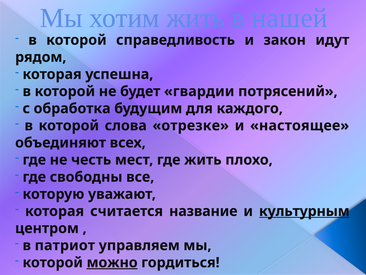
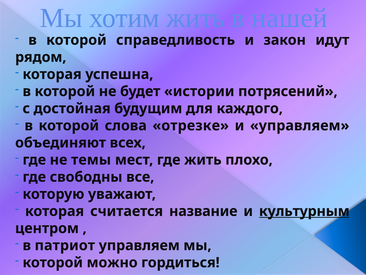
гвардии: гвардии -> истории
обработка: обработка -> достойная
и настоящее: настоящее -> управляем
честь: честь -> темы
можно underline: present -> none
